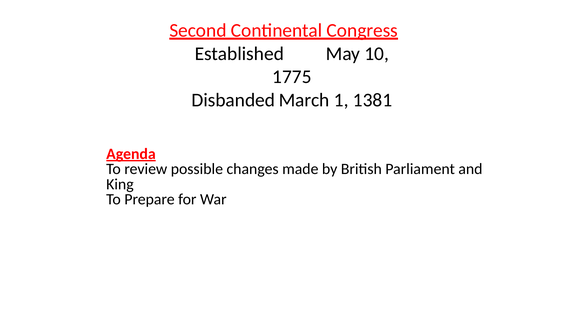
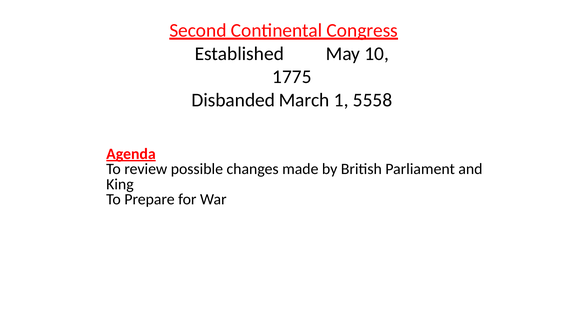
1381: 1381 -> 5558
